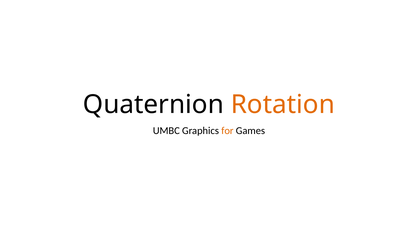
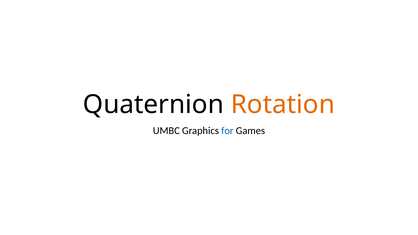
for colour: orange -> blue
